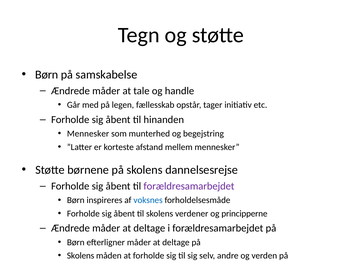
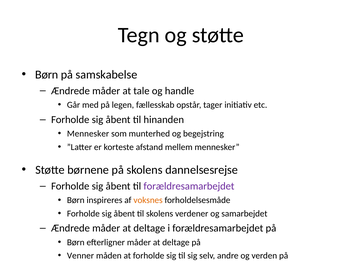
voksnes colour: blue -> orange
principperne: principperne -> samarbejdet
Skolens at (81, 255): Skolens -> Venner
